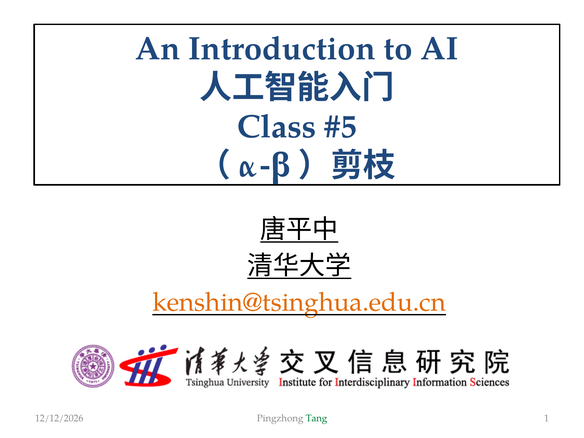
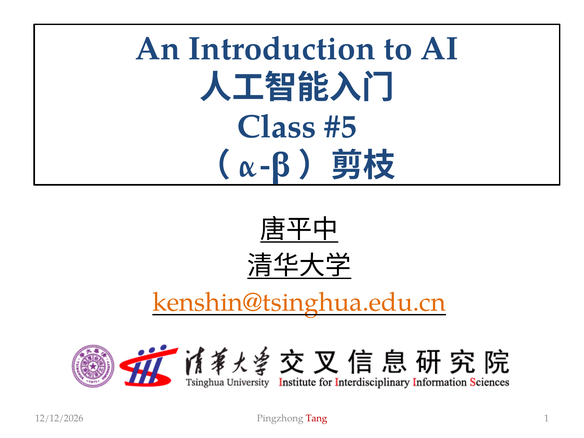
Tang colour: green -> red
